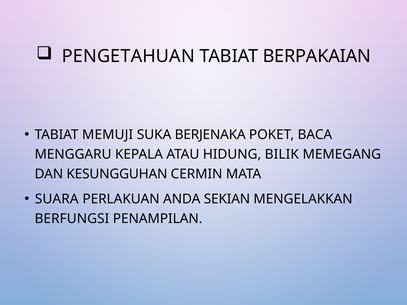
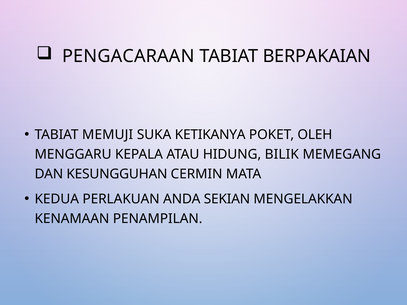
PENGETAHUAN: PENGETAHUAN -> PENGACARAAN
BERJENAKA: BERJENAKA -> KETIKANYA
BACA: BACA -> OLEH
SUARA: SUARA -> KEDUA
BERFUNGSI: BERFUNGSI -> KENAMAAN
